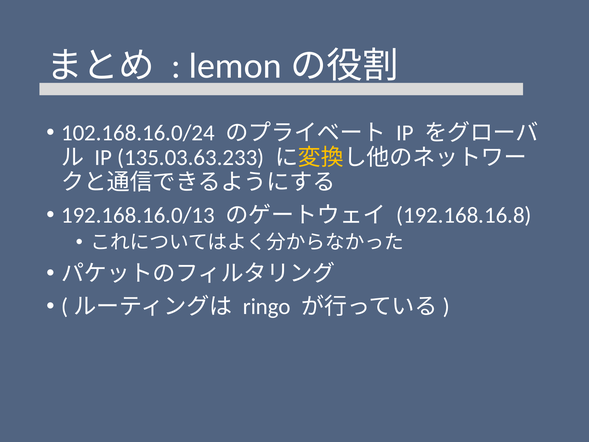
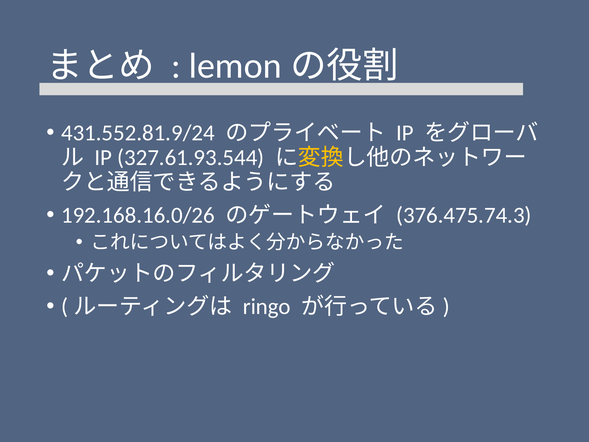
102.168.16.0/24: 102.168.16.0/24 -> 431.552.81.9/24
135.03.63.233: 135.03.63.233 -> 327.61.93.544
192.168.16.0/13: 192.168.16.0/13 -> 192.168.16.0/26
192.168.16.8: 192.168.16.8 -> 376.475.74.3
